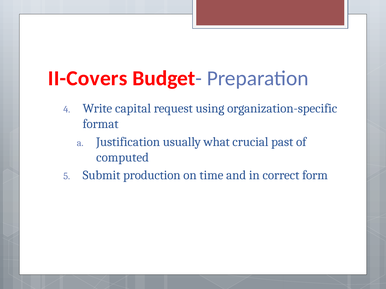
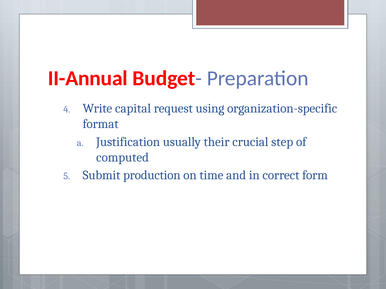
II-Covers: II-Covers -> II-Annual
what: what -> their
past: past -> step
